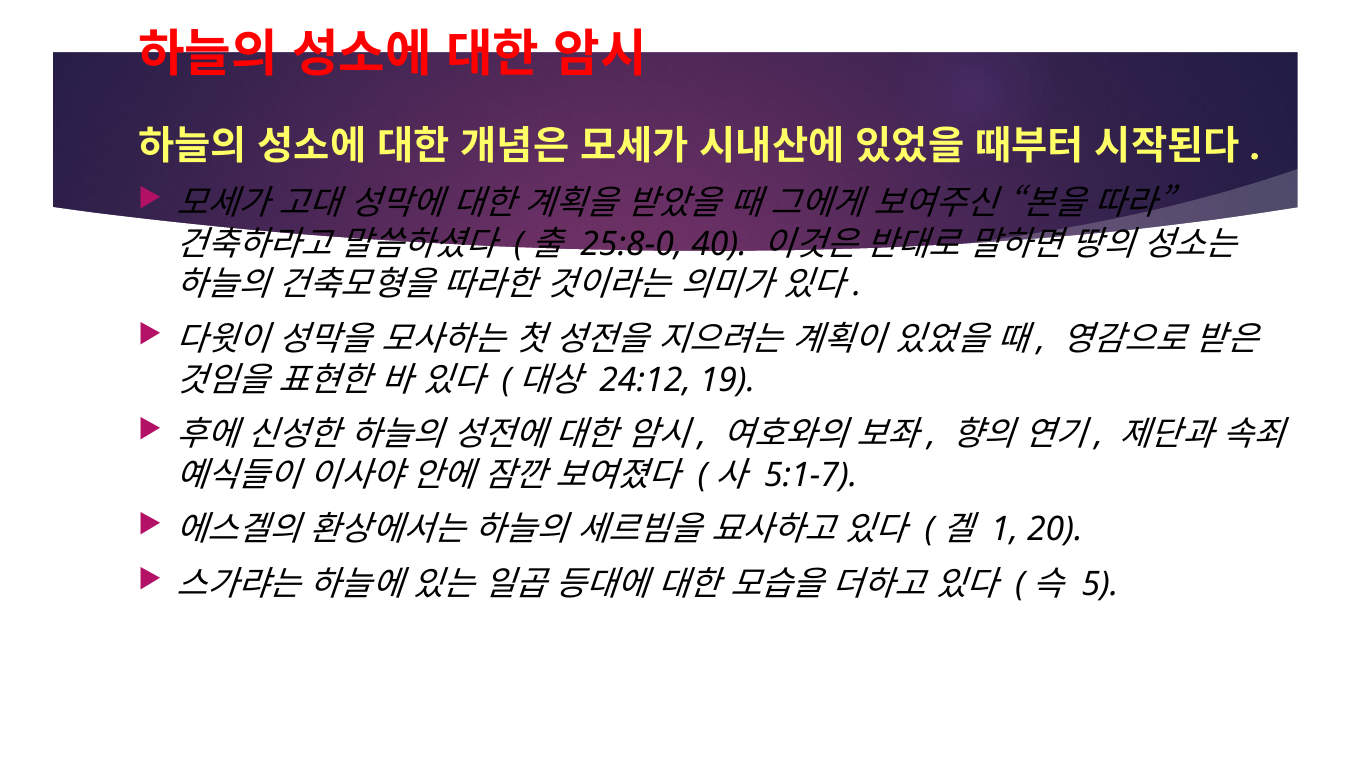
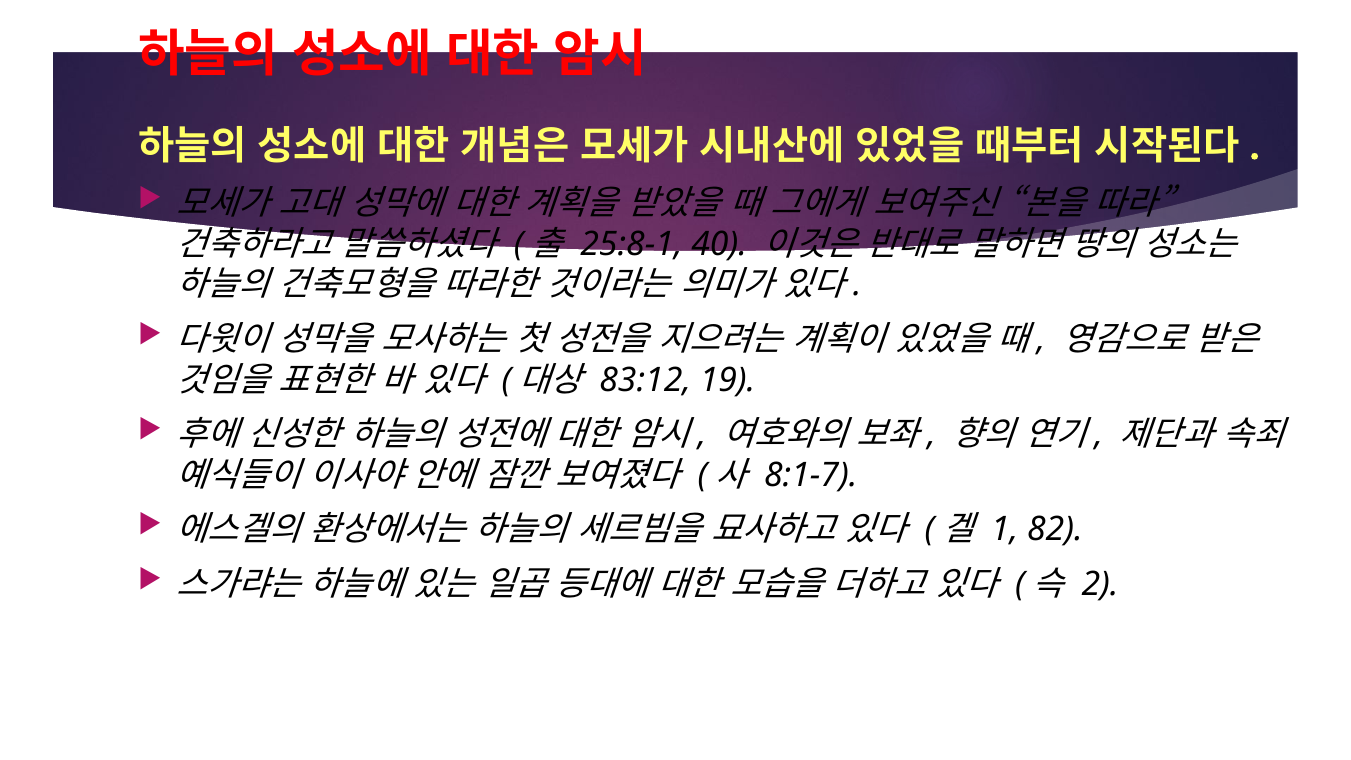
25:8-0: 25:8-0 -> 25:8-1
24:12: 24:12 -> 83:12
5:1-7: 5:1-7 -> 8:1-7
20: 20 -> 82
5: 5 -> 2
